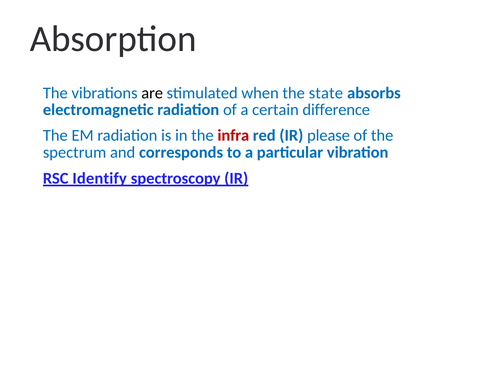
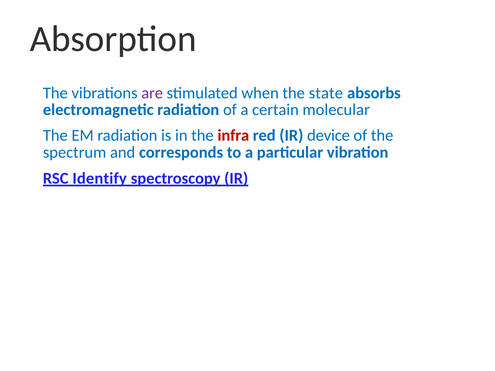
are colour: black -> purple
difference: difference -> molecular
please: please -> device
